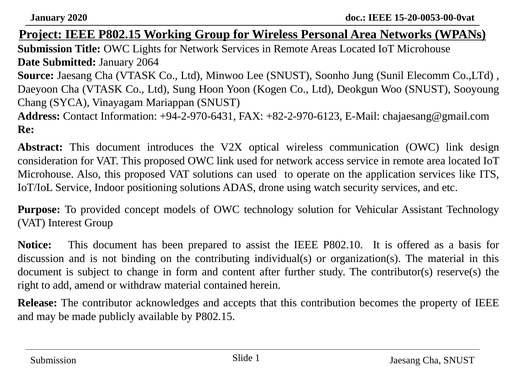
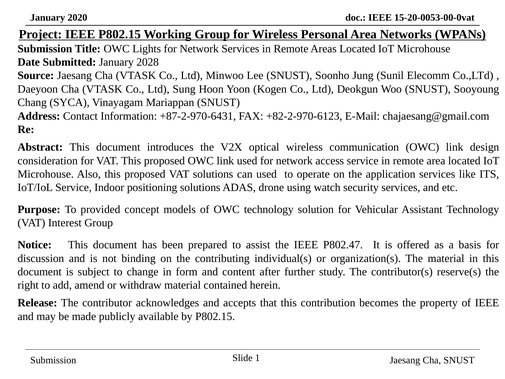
2064: 2064 -> 2028
+94-2-970-6431: +94-2-970-6431 -> +87-2-970-6431
P802.10: P802.10 -> P802.47
